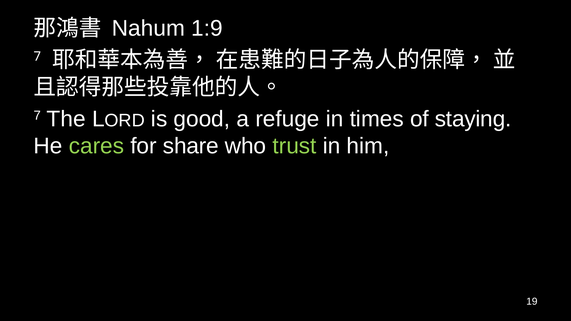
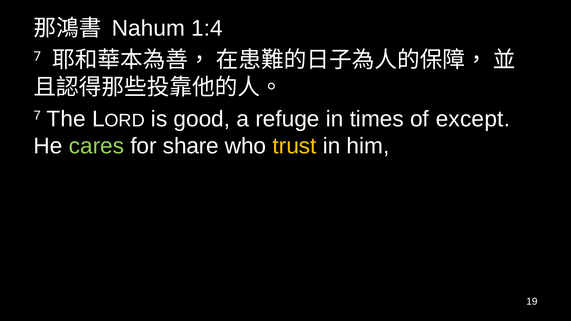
1:9: 1:9 -> 1:4
staying: staying -> except
trust colour: light green -> yellow
